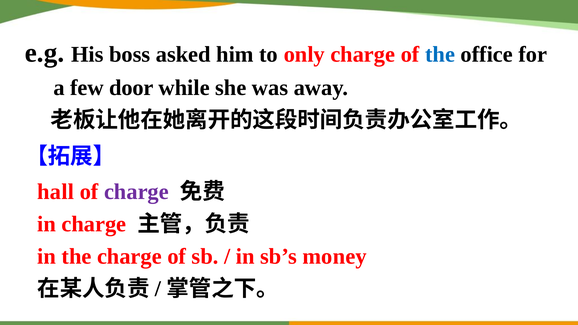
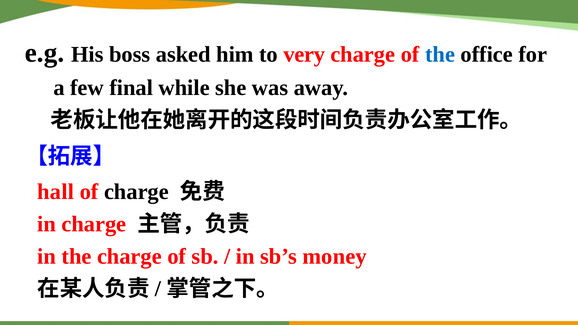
only: only -> very
door: door -> final
charge at (136, 192) colour: purple -> black
